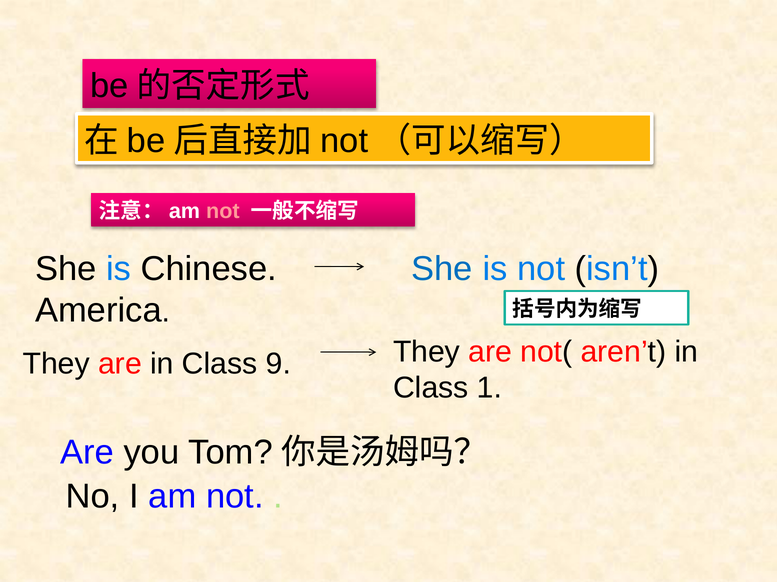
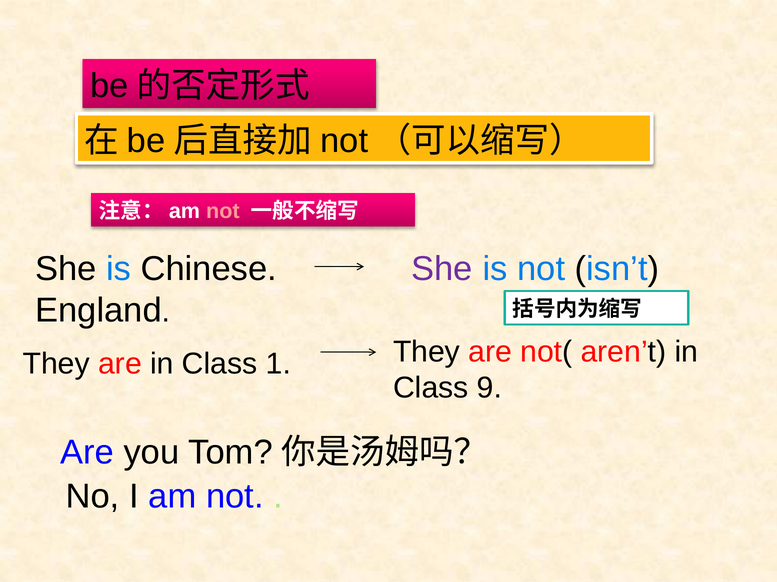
She at (442, 269) colour: blue -> purple
America: America -> England
9: 9 -> 1
1: 1 -> 9
